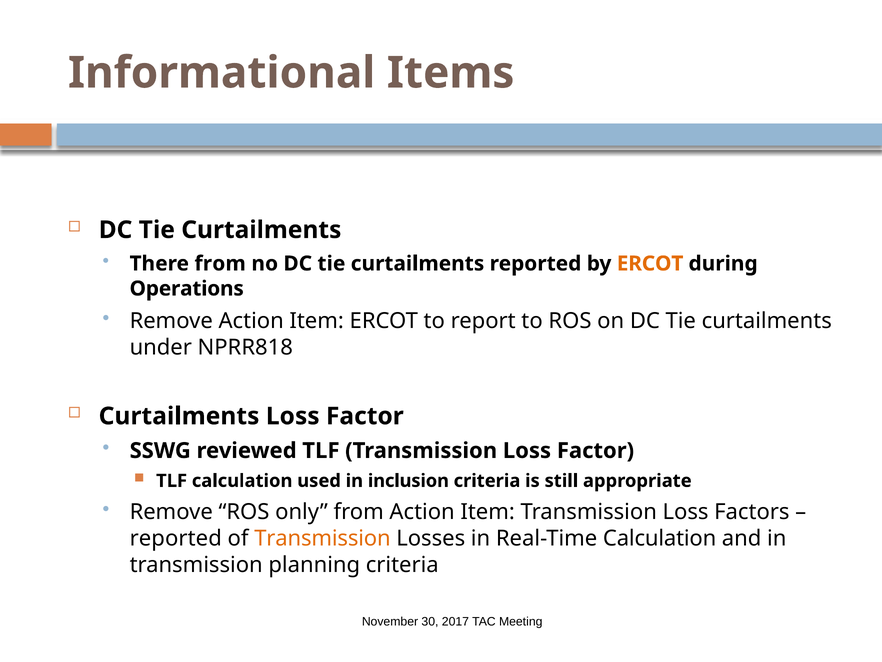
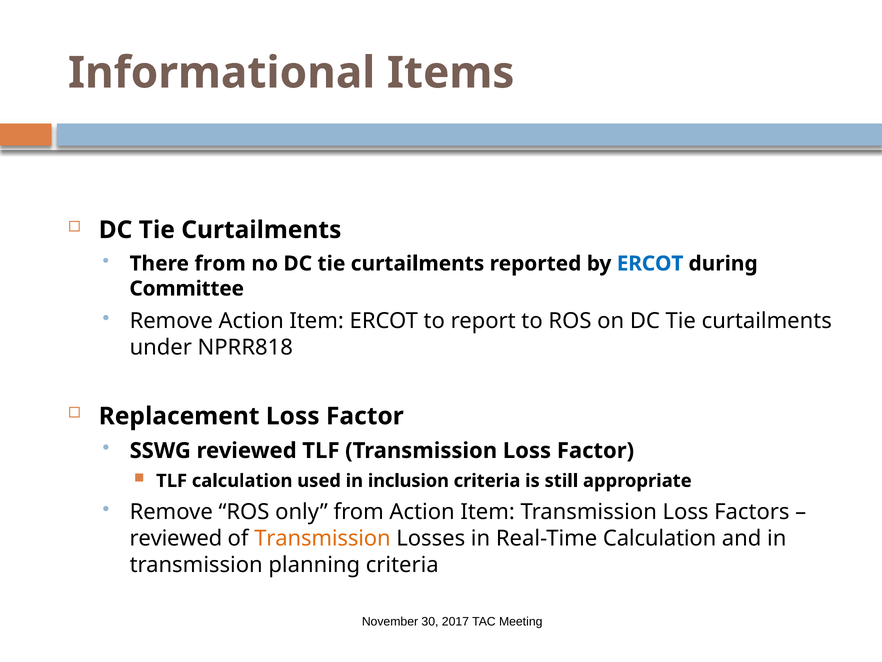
ERCOT at (650, 263) colour: orange -> blue
Operations: Operations -> Committee
Curtailments at (179, 416): Curtailments -> Replacement
reported at (176, 538): reported -> reviewed
